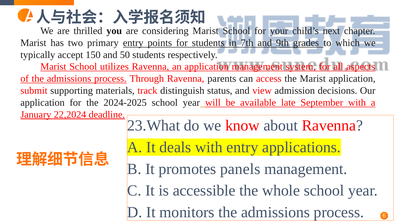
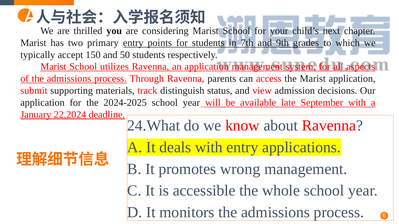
23.What: 23.What -> 24.What
panels: panels -> wrong
